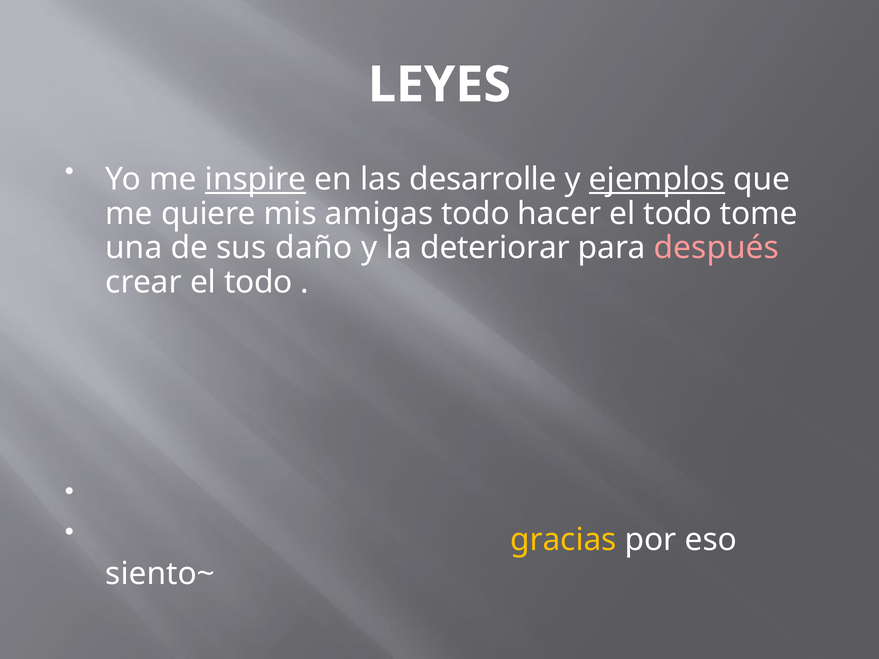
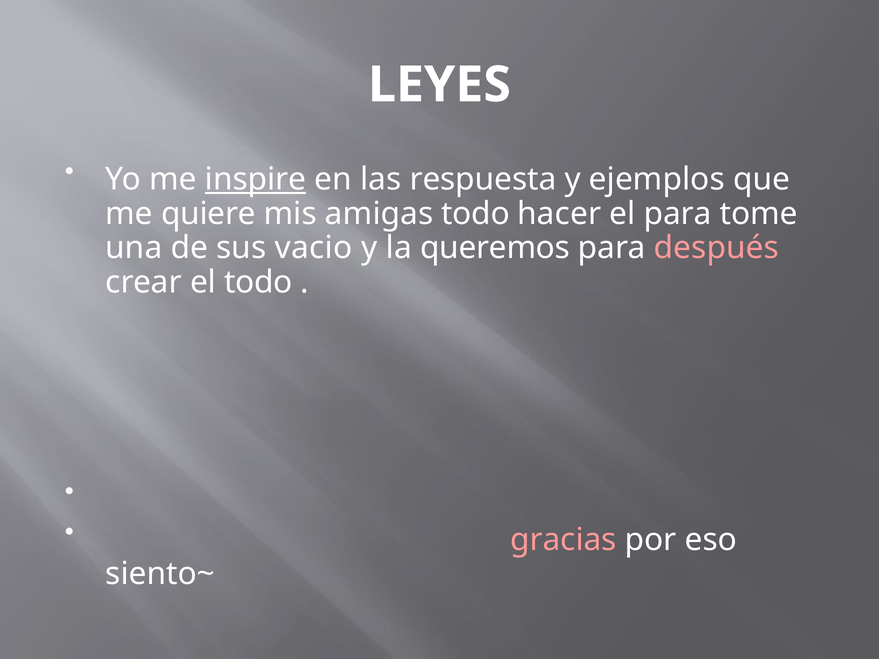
desarrolle: desarrolle -> respuesta
ejemplos underline: present -> none
hacer el todo: todo -> para
daño: daño -> vacio
deteriorar: deteriorar -> queremos
gracias colour: yellow -> pink
